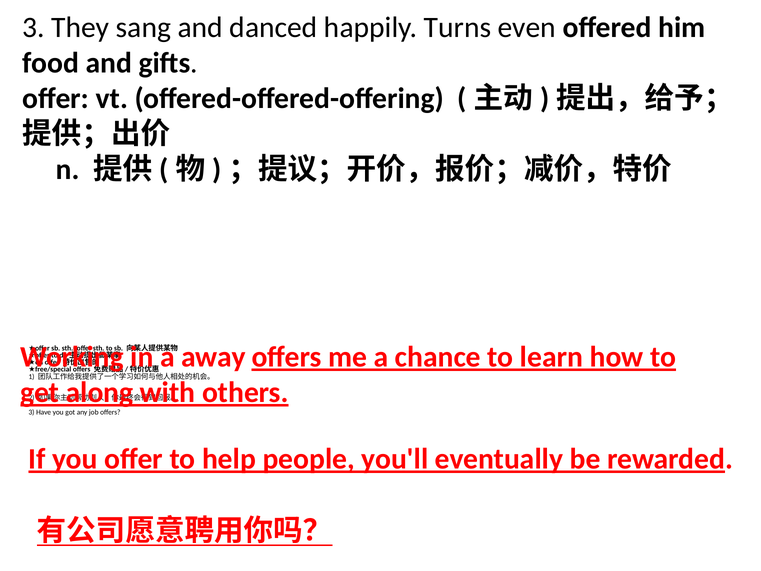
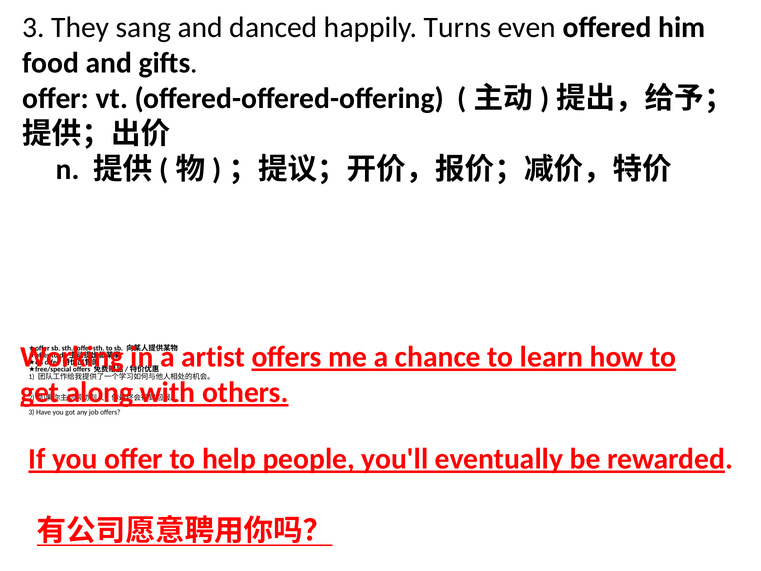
away: away -> artist
